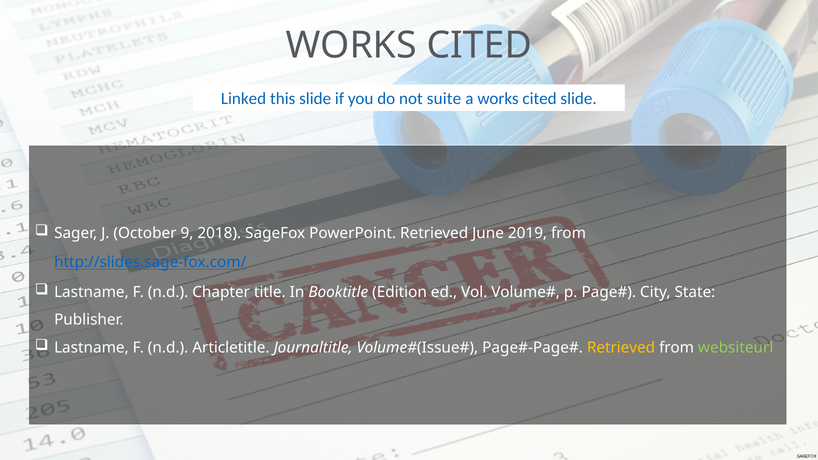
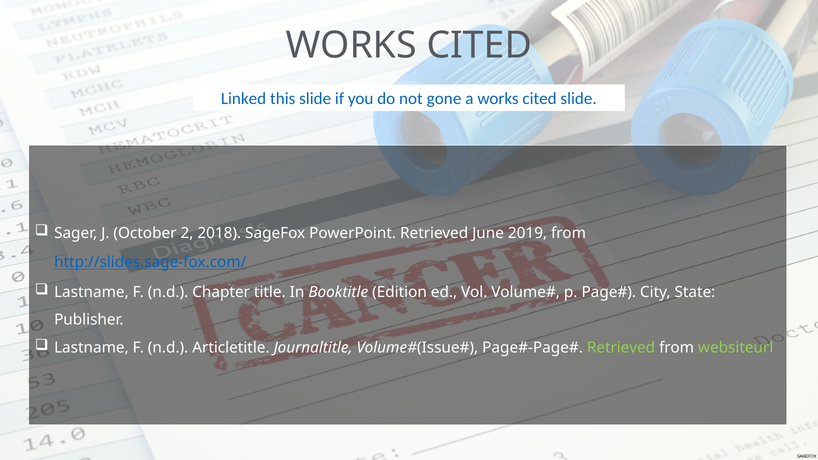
suite: suite -> gone
9: 9 -> 2
Retrieved at (621, 348) colour: yellow -> light green
